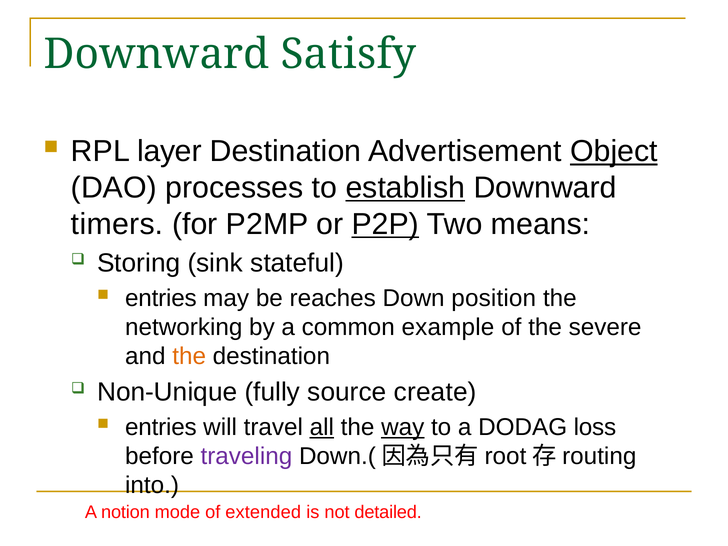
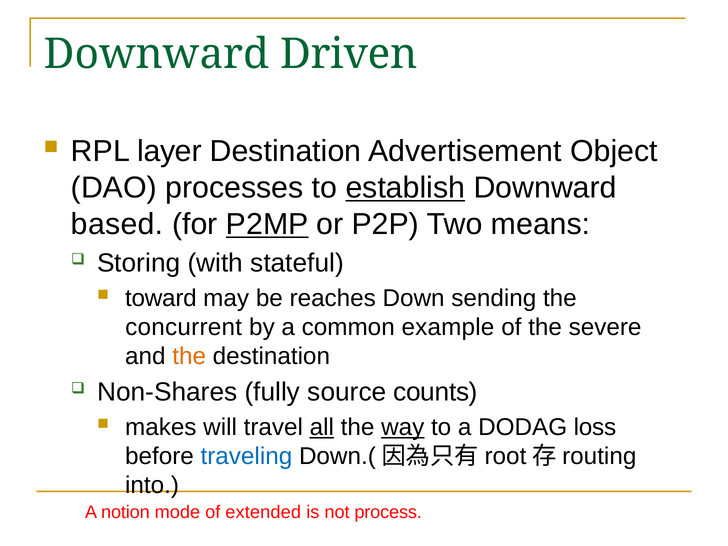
Satisfy: Satisfy -> Driven
Object underline: present -> none
timers: timers -> based
P2MP underline: none -> present
P2P underline: present -> none
sink: sink -> with
entries at (161, 298): entries -> toward
position: position -> sending
networking: networking -> concurrent
Non-Unique: Non-Unique -> Non-Shares
create: create -> counts
entries at (161, 427): entries -> makes
traveling colour: purple -> blue
detailed: detailed -> process
